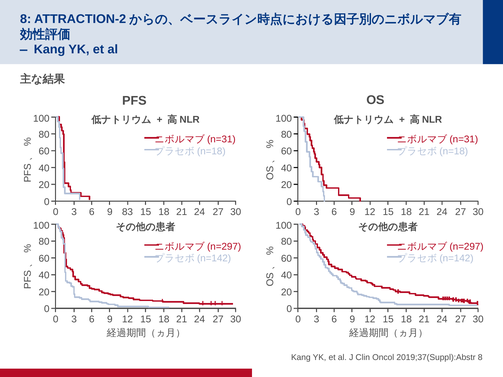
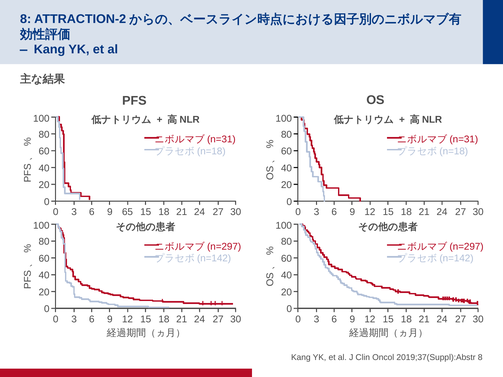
83: 83 -> 65
